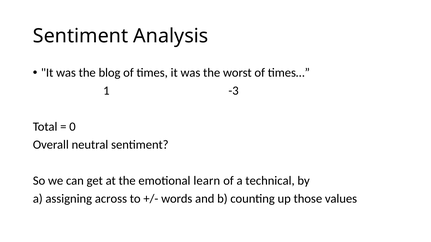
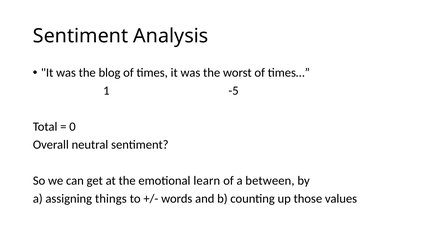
-3: -3 -> -5
technical: technical -> between
across: across -> things
